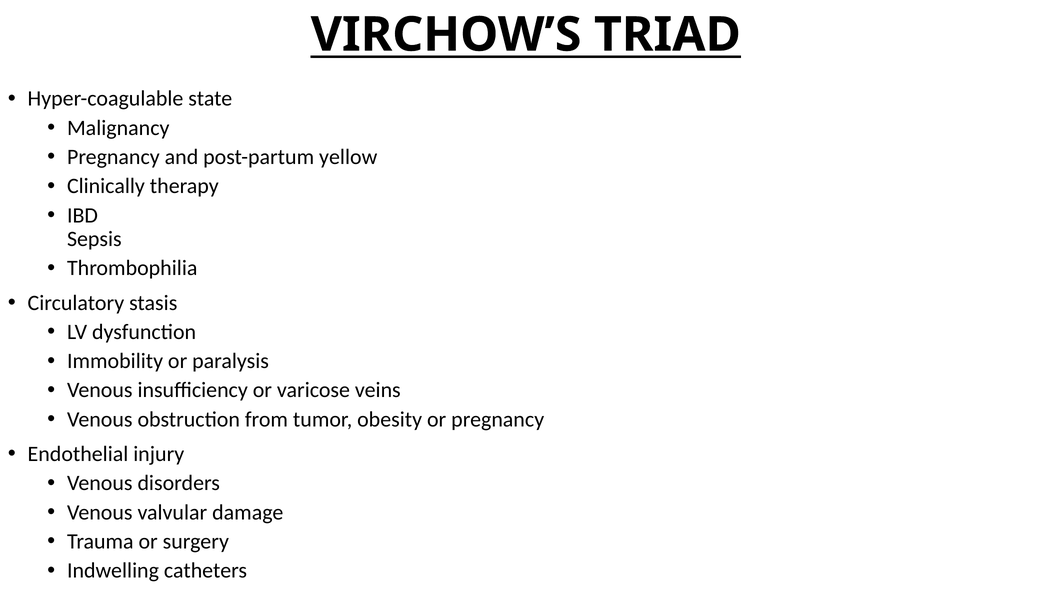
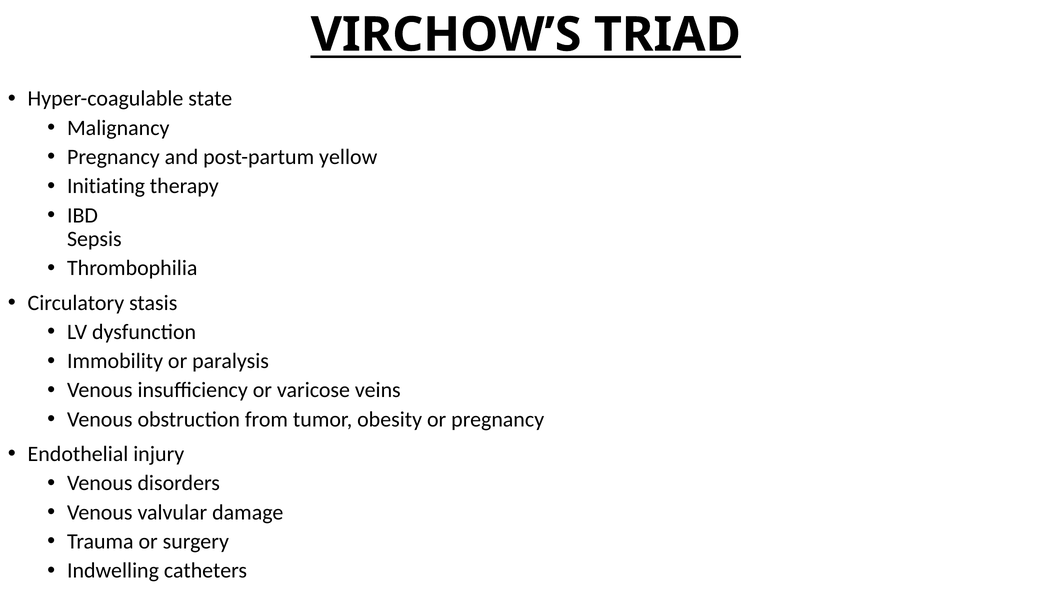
Clinically: Clinically -> Initiating
